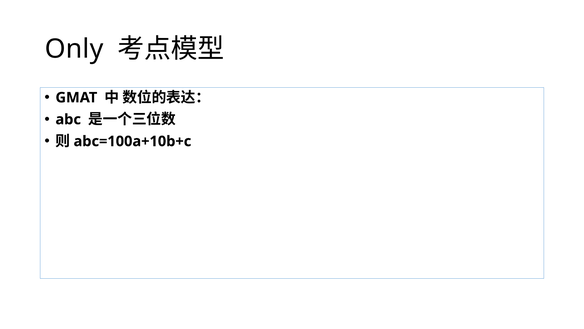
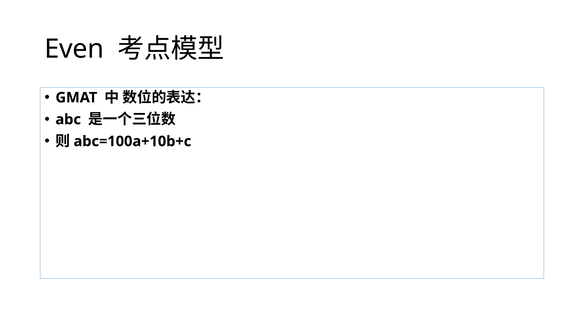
Only: Only -> Even
